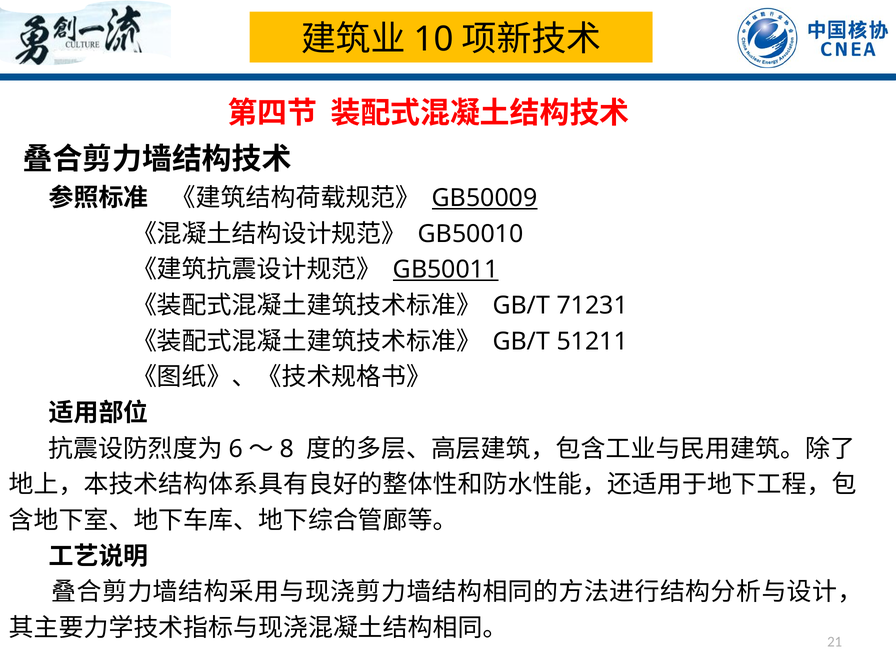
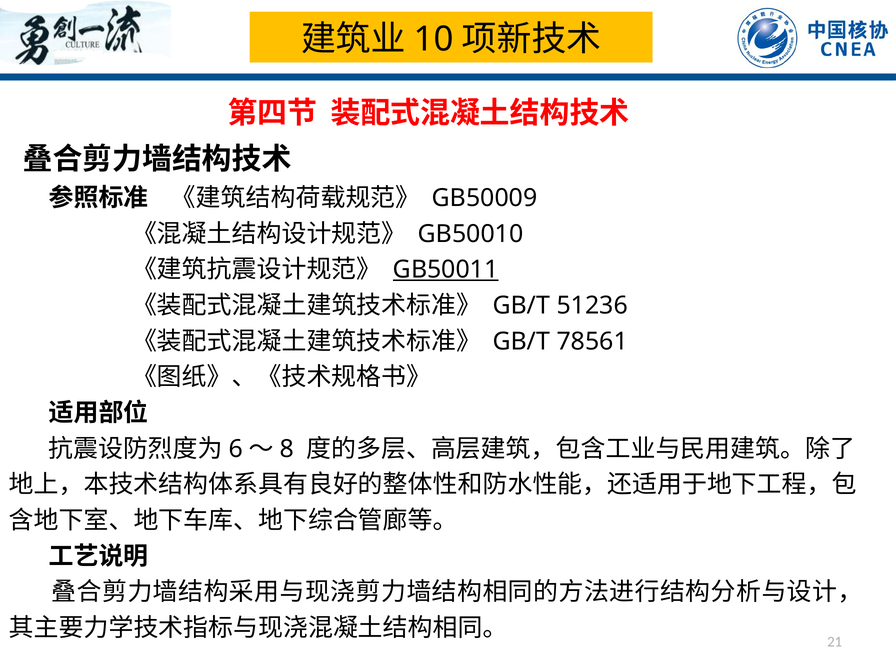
GB50009 underline: present -> none
71231: 71231 -> 51236
51211: 51211 -> 78561
